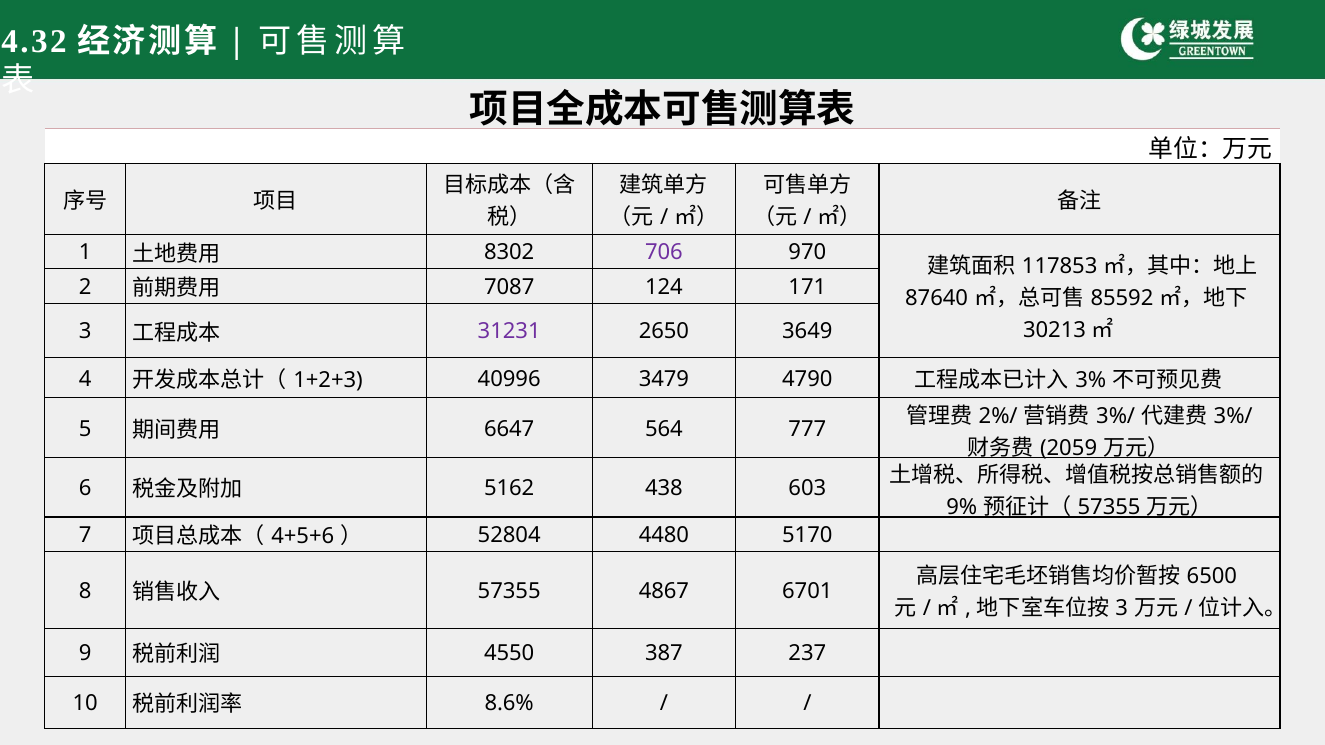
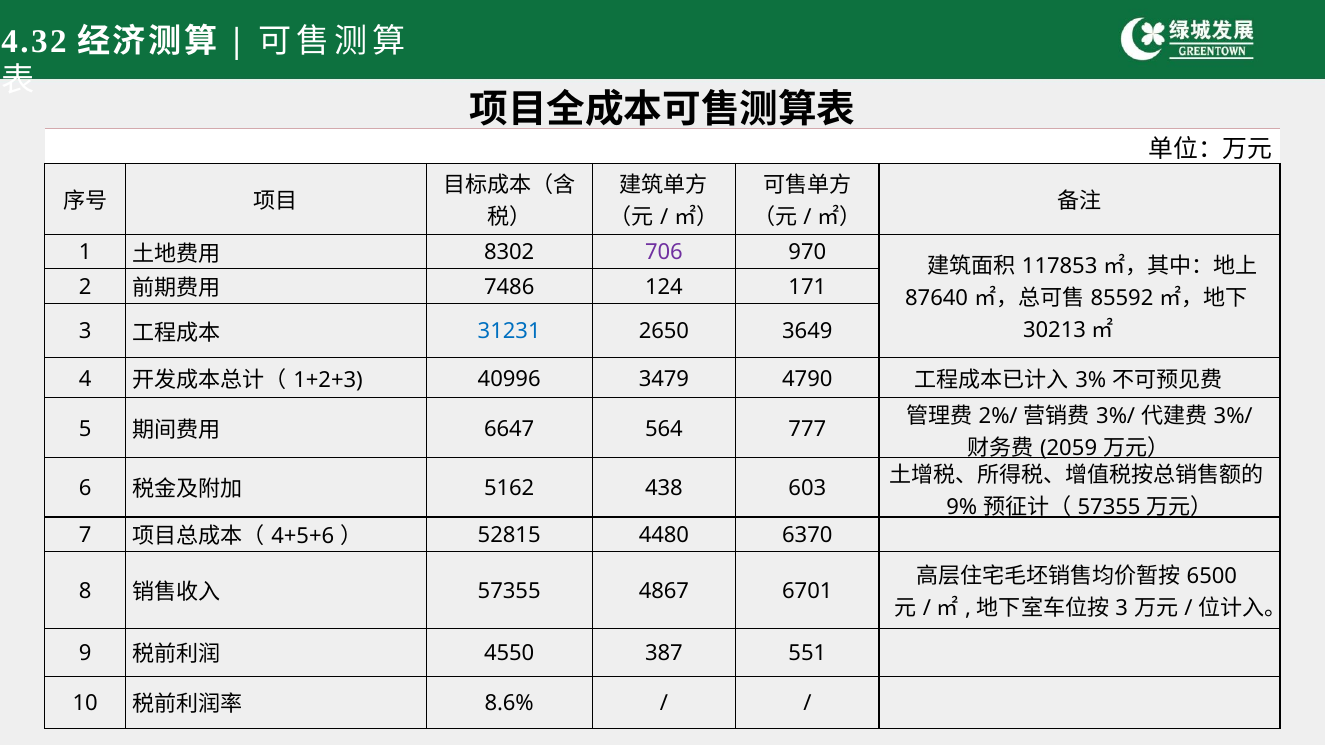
7087: 7087 -> 7486
31231 colour: purple -> blue
52804: 52804 -> 52815
5170: 5170 -> 6370
237: 237 -> 551
